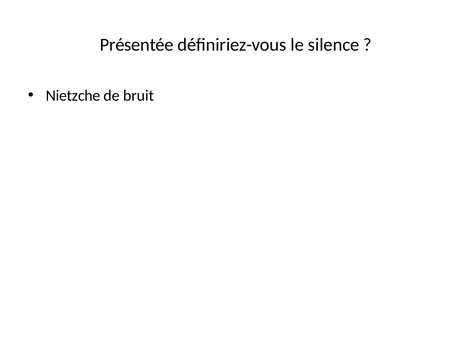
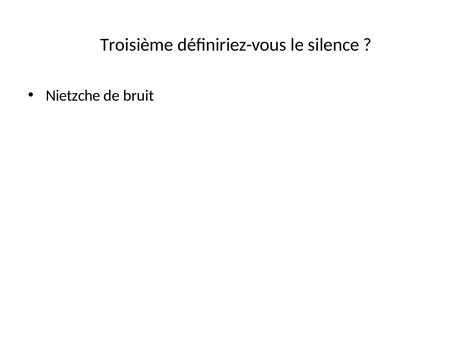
Présentée: Présentée -> Troisième
